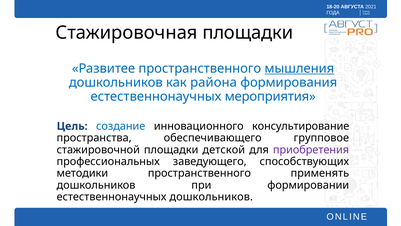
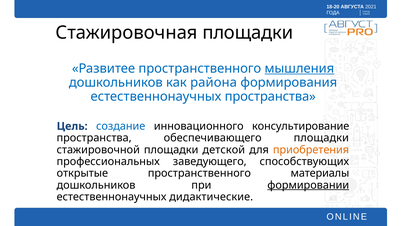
естественнонаучных мероприятия: мероприятия -> пространства
обеспечивающего групповое: групповое -> площадки
приобретения colour: purple -> orange
методики: методики -> открытые
применять: применять -> материалы
формировании underline: none -> present
естественнонаучных дошкольников: дошкольников -> дидактические
